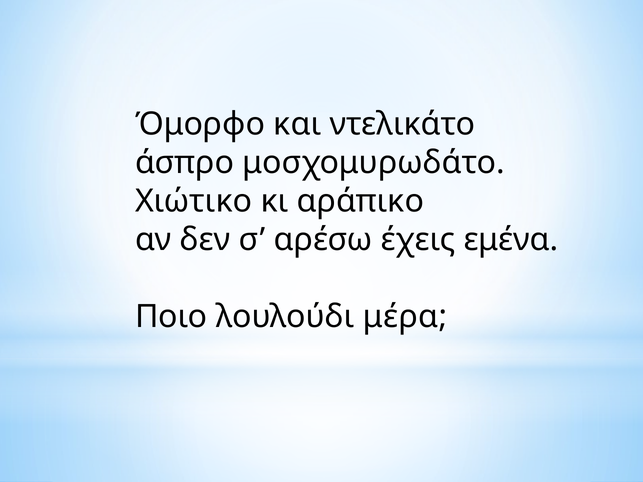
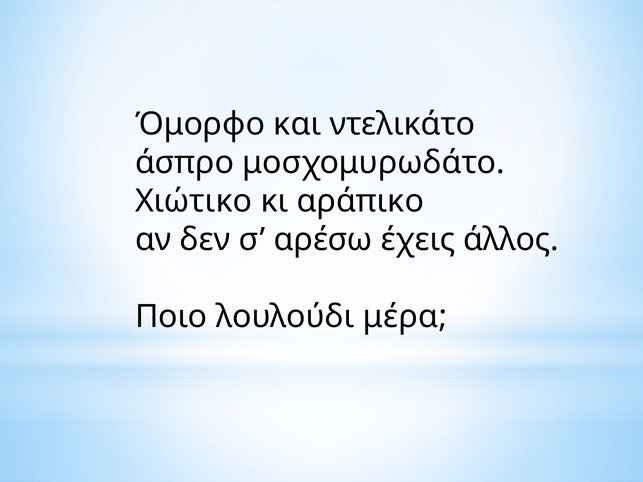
εμένα: εμένα -> άλλος
